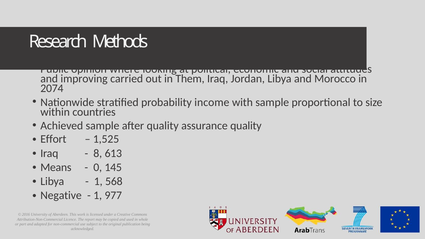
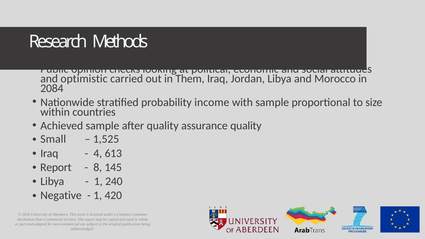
where: where -> checks
improving: improving -> optimistic
2074: 2074 -> 2084
Effort: Effort -> Small
8: 8 -> 4
Means at (56, 167): Means -> Report
0: 0 -> 8
568: 568 -> 240
977: 977 -> 420
